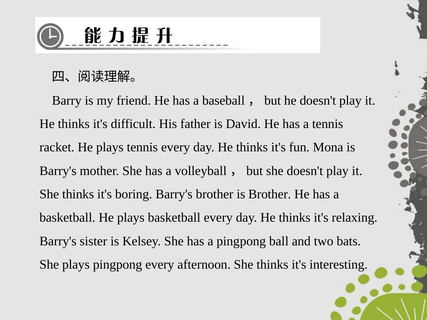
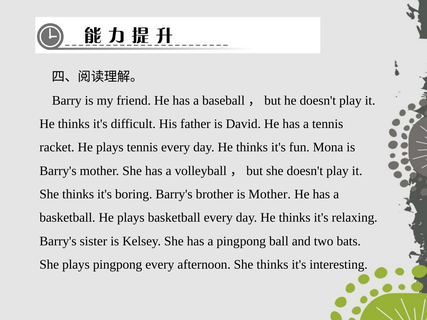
is Brother: Brother -> Mother
